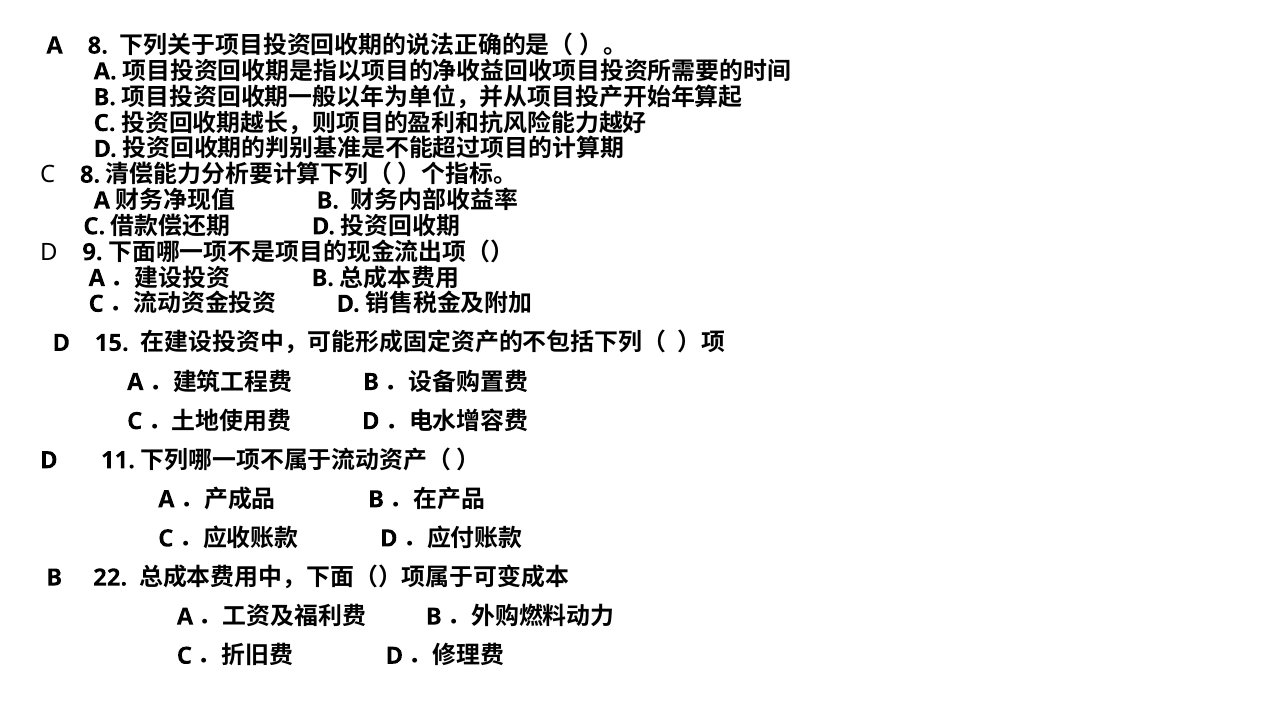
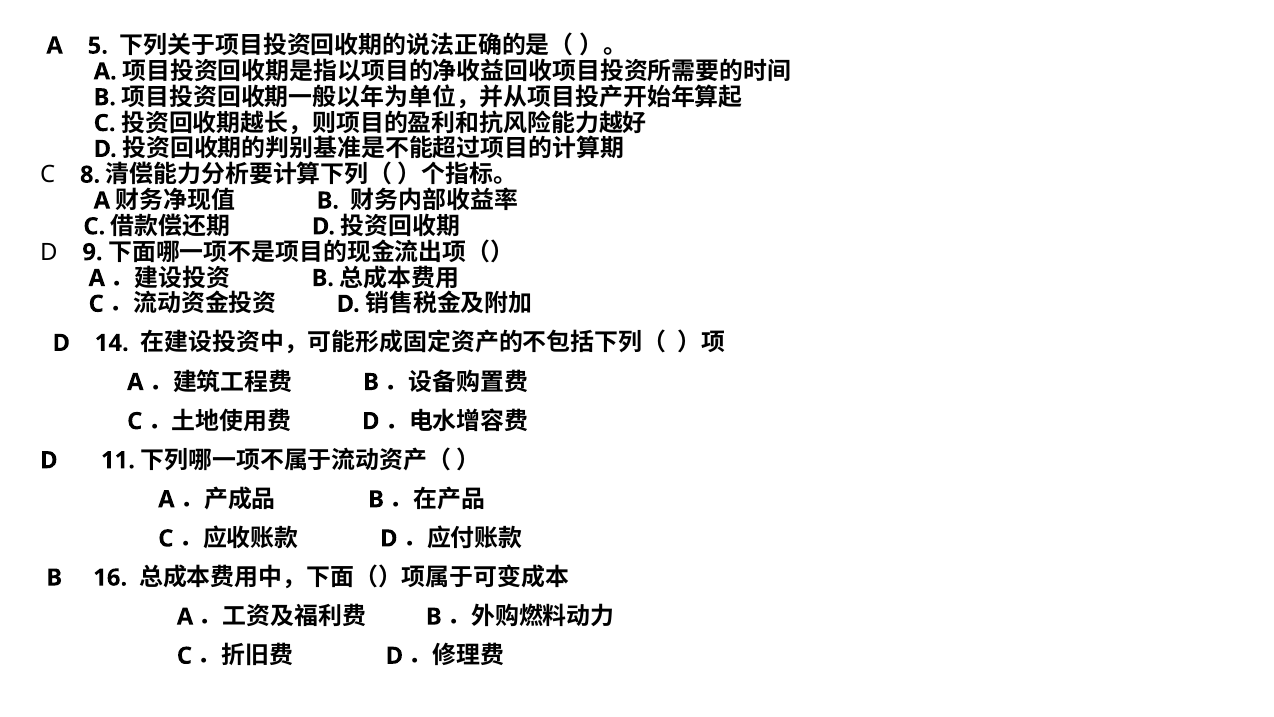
A 8: 8 -> 5
15: 15 -> 14
22: 22 -> 16
